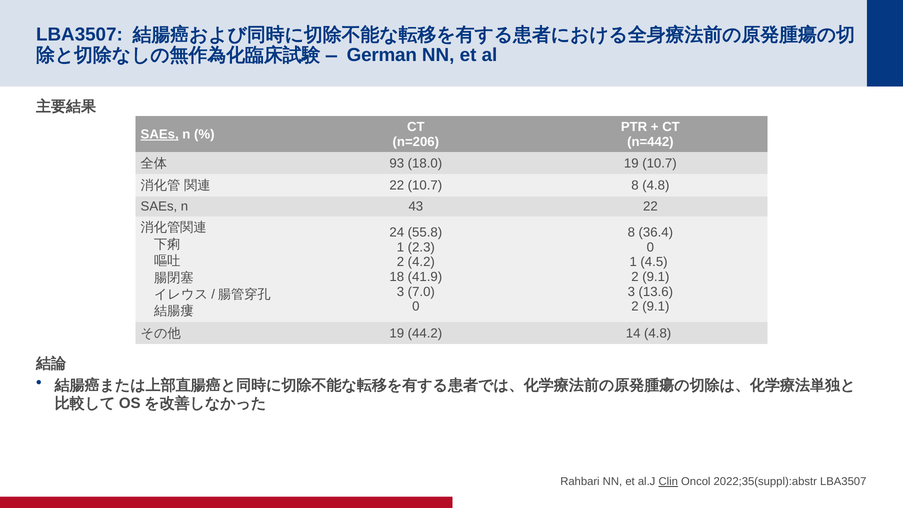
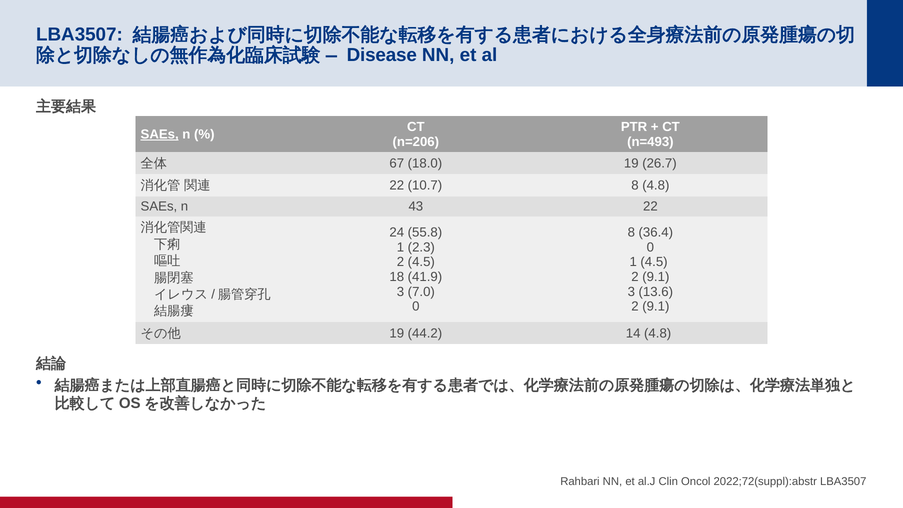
German: German -> Disease
n=442: n=442 -> n=493
93: 93 -> 67
19 10.7: 10.7 -> 26.7
2 4.2: 4.2 -> 4.5
Clin underline: present -> none
2022;35(suppl):abstr: 2022;35(suppl):abstr -> 2022;72(suppl):abstr
